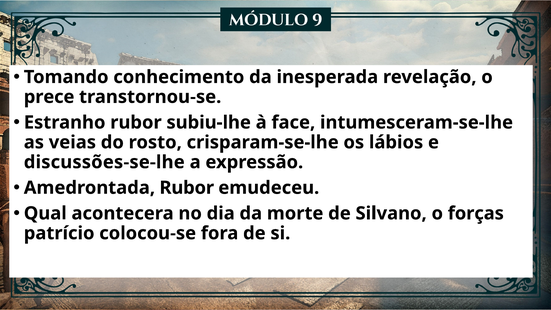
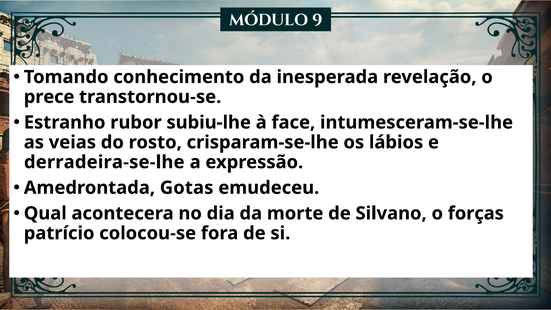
discussões-se-lhe: discussões-se-lhe -> derradeira-se-lhe
Amedrontada Rubor: Rubor -> Gotas
